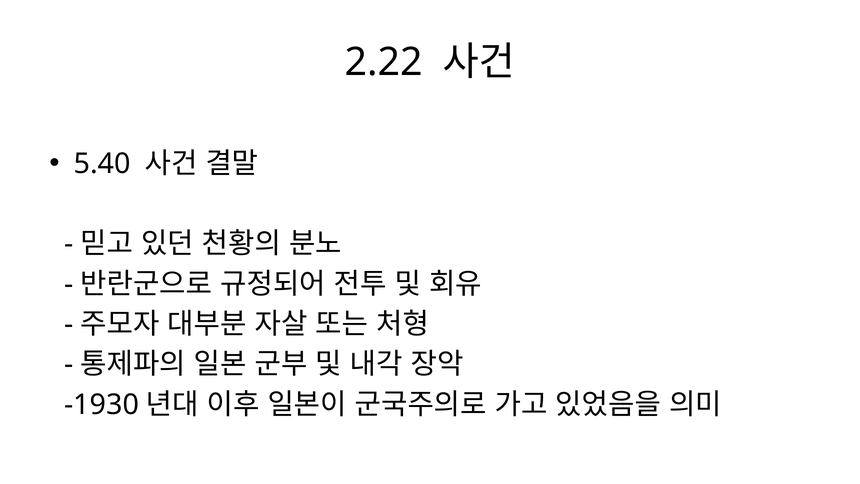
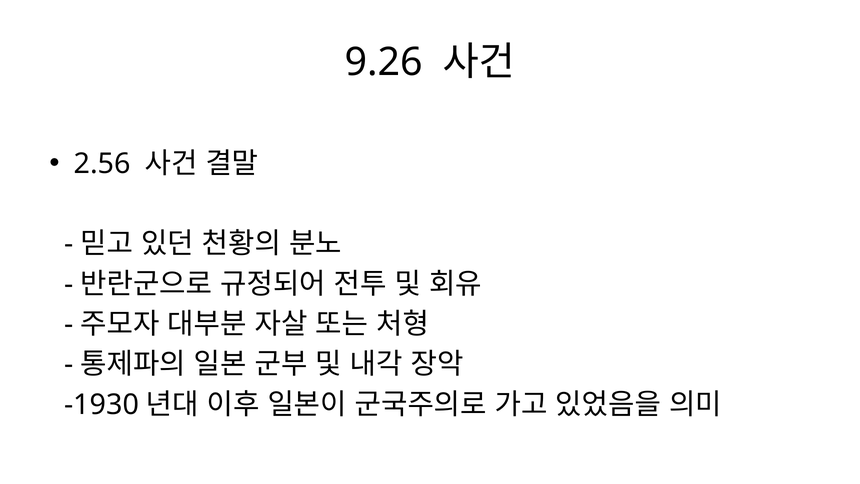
2.22: 2.22 -> 9.26
5.40: 5.40 -> 2.56
